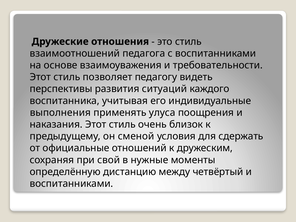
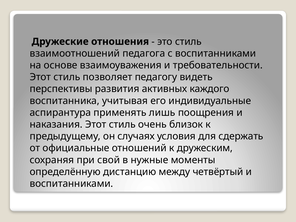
ситуаций: ситуаций -> активных
выполнения: выполнения -> аспирантура
улуса: улуса -> лишь
сменой: сменой -> случаях
